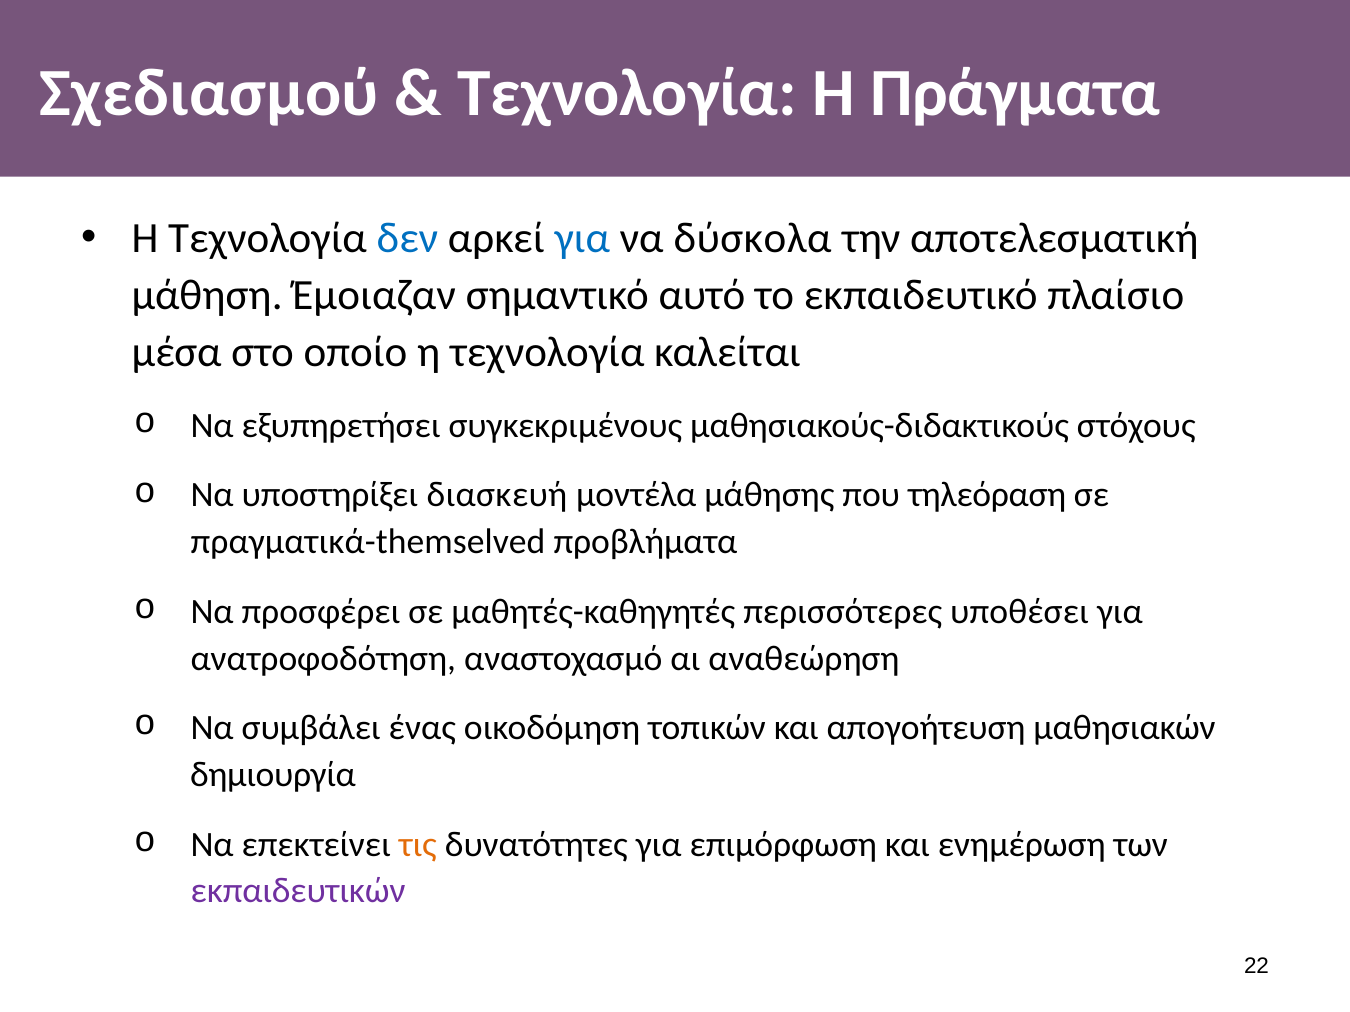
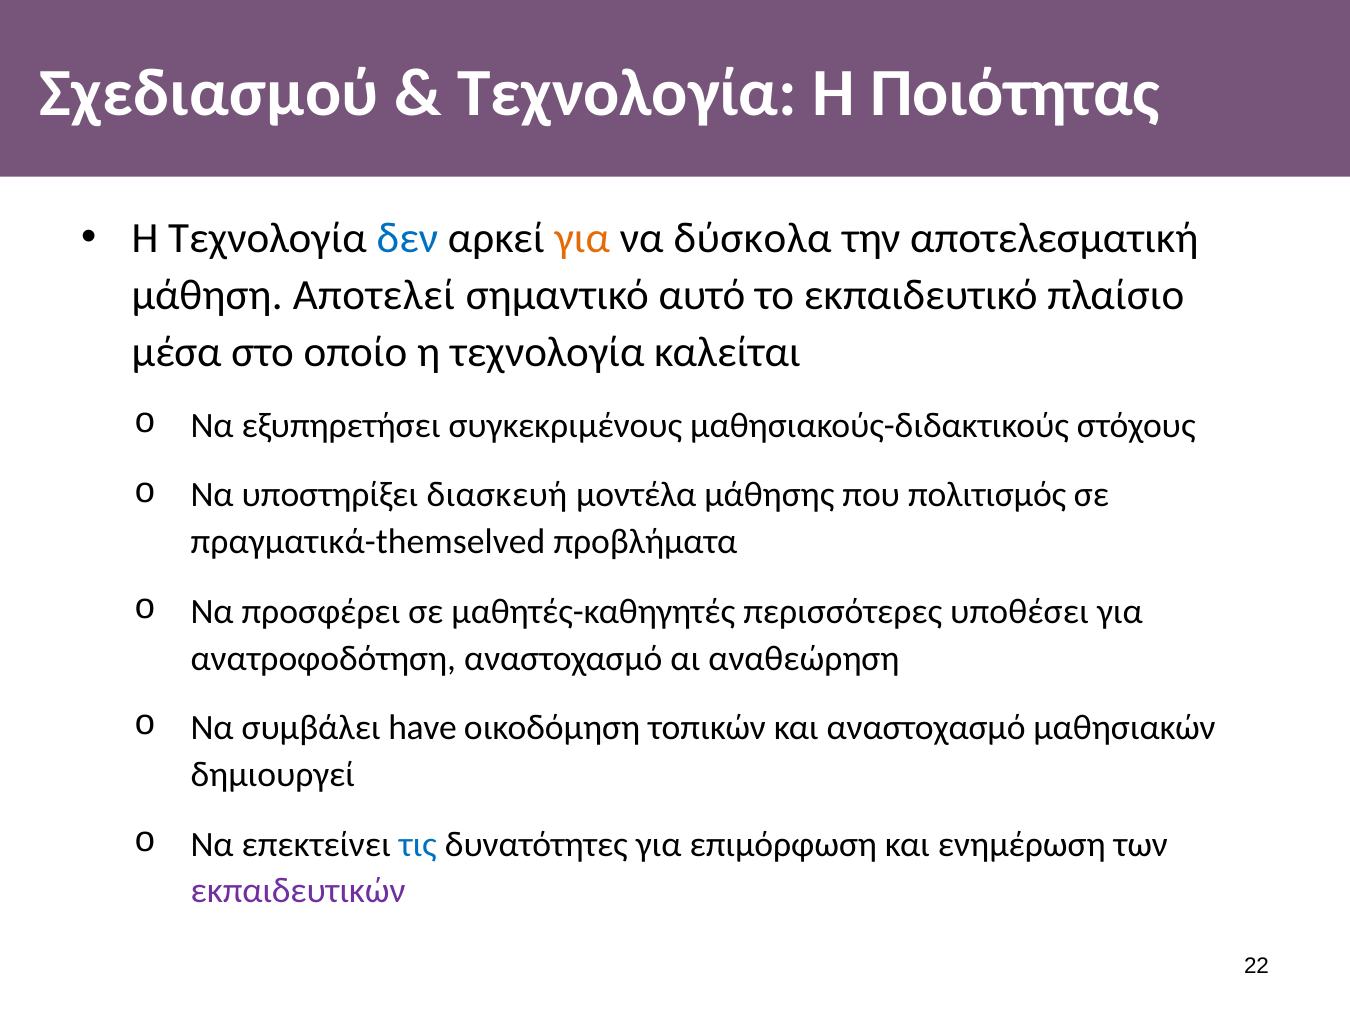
Πράγματα: Πράγματα -> Ποιότητας
για at (582, 239) colour: blue -> orange
Έμοιαζαν: Έμοιαζαν -> Αποτελεί
τηλεόραση: τηλεόραση -> πολιτισμός
ένας: ένας -> have
και απογοήτευση: απογοήτευση -> αναστοχασμό
δημιουργία: δημιουργία -> δημιουργεί
τις colour: orange -> blue
